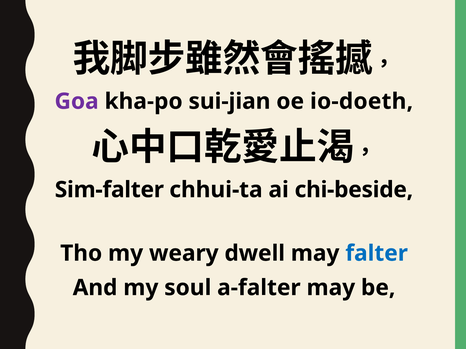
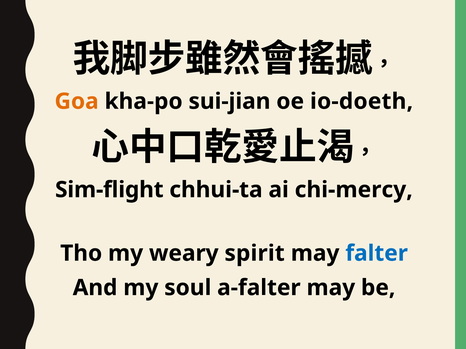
Goa colour: purple -> orange
Sim-falter: Sim-falter -> Sim-flight
chi-beside: chi-beside -> chi-mercy
dwell: dwell -> spirit
